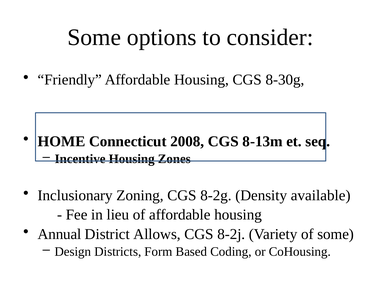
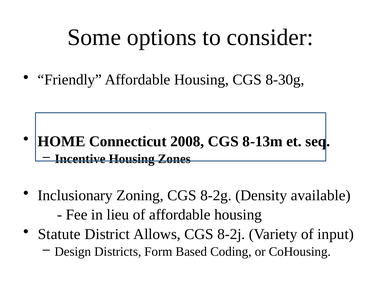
Annual: Annual -> Statute
of some: some -> input
